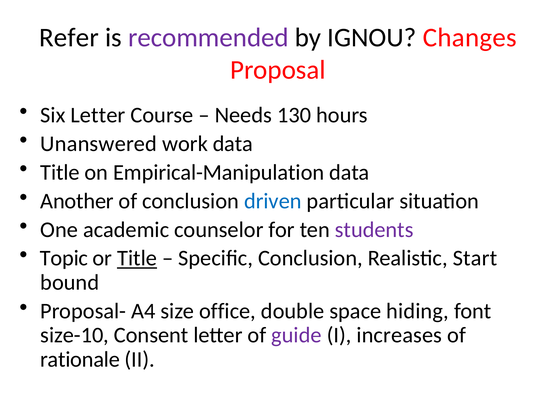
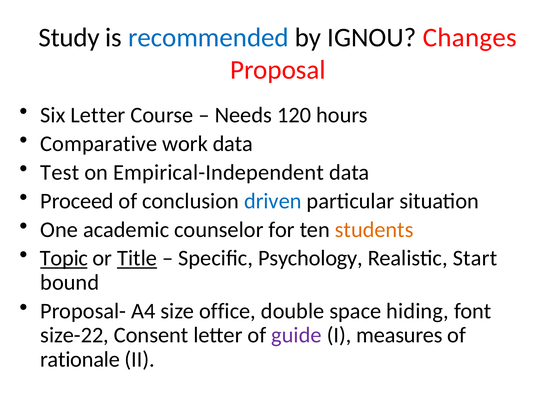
Refer: Refer -> Study
recommended colour: purple -> blue
130: 130 -> 120
Unanswered: Unanswered -> Comparative
Title at (60, 172): Title -> Test
Empirical-Manipulation: Empirical-Manipulation -> Empirical-Independent
Another: Another -> Proceed
students colour: purple -> orange
Topic underline: none -> present
Specific Conclusion: Conclusion -> Psychology
size-10: size-10 -> size-22
increases: increases -> measures
